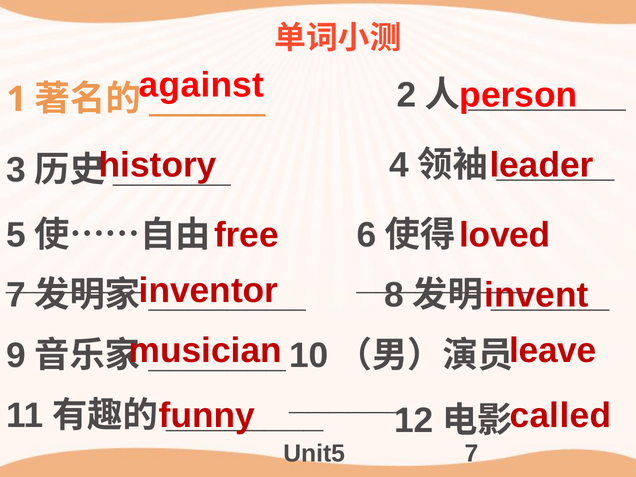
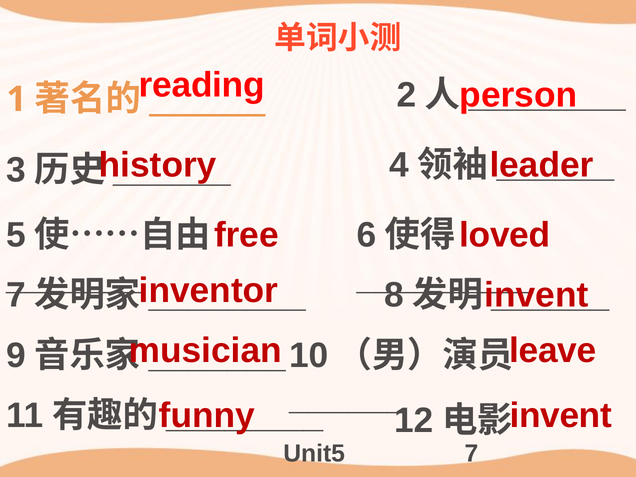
against: against -> reading
called at (560, 416): called -> invent
